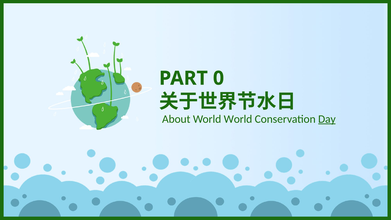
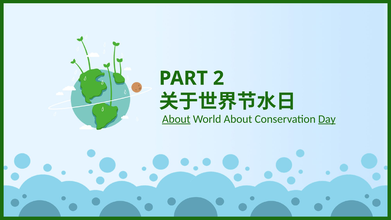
0: 0 -> 2
About at (176, 119) underline: none -> present
World World: World -> About
